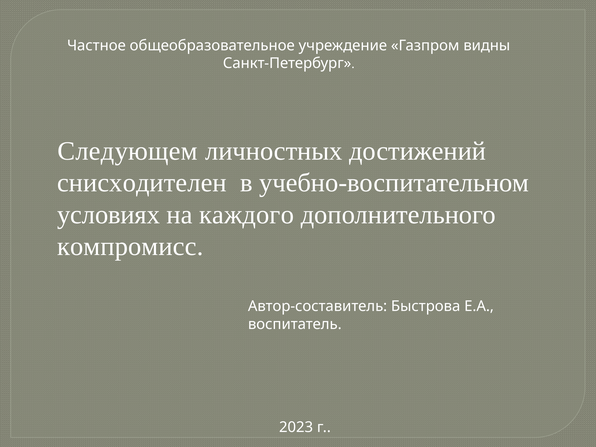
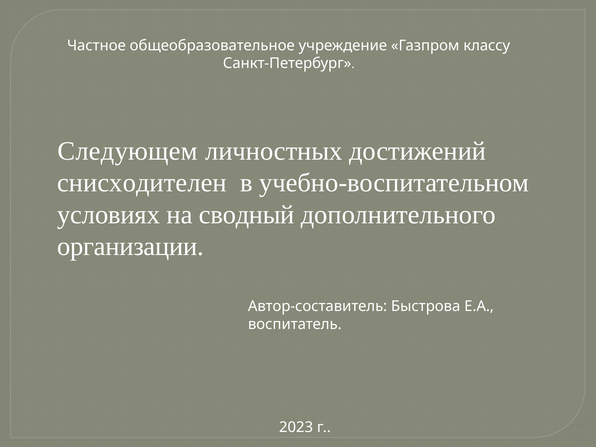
видны: видны -> классу
каждого: каждого -> сводный
компромисс: компромисс -> организации
